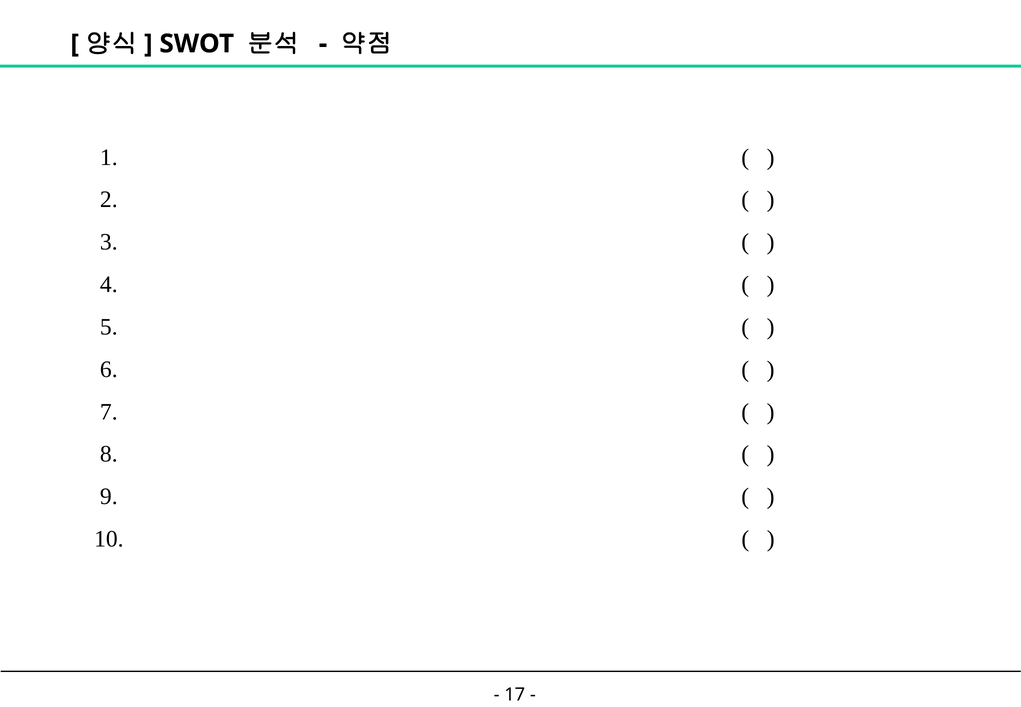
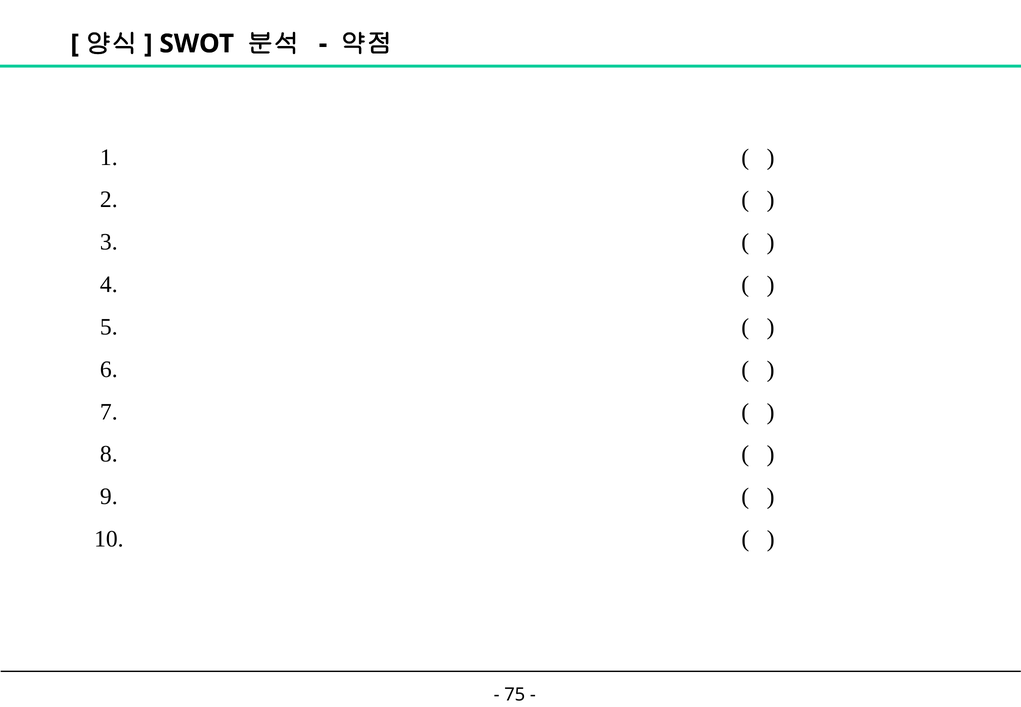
17: 17 -> 75
